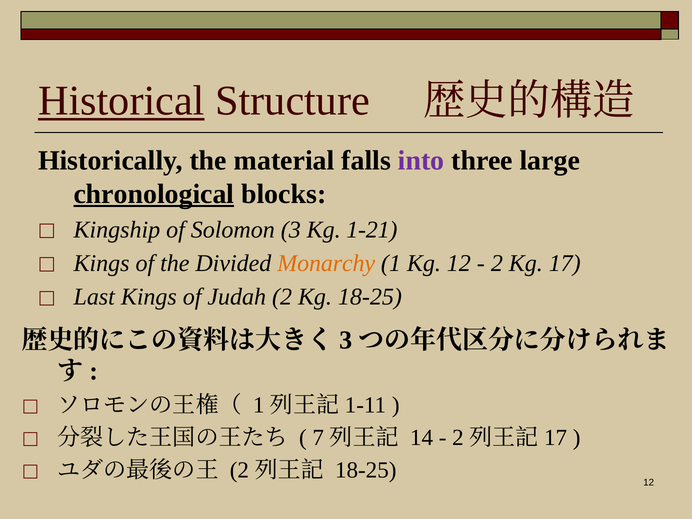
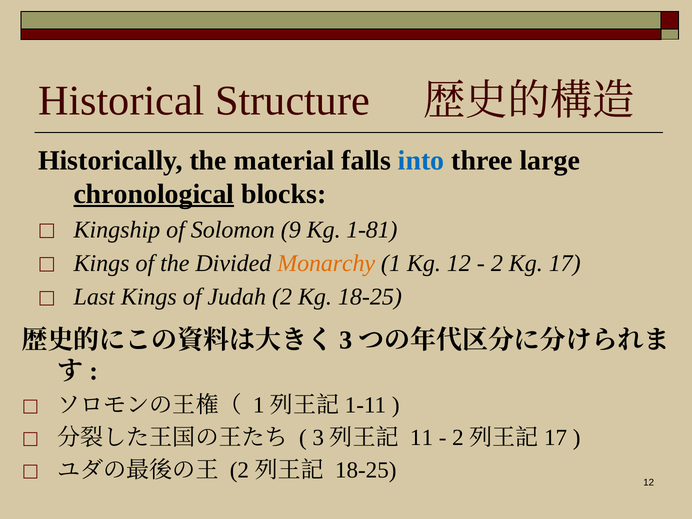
Historical underline: present -> none
into colour: purple -> blue
3: 3 -> 9
1-21: 1-21 -> 1-81
7: 7 -> 3
14: 14 -> 11
